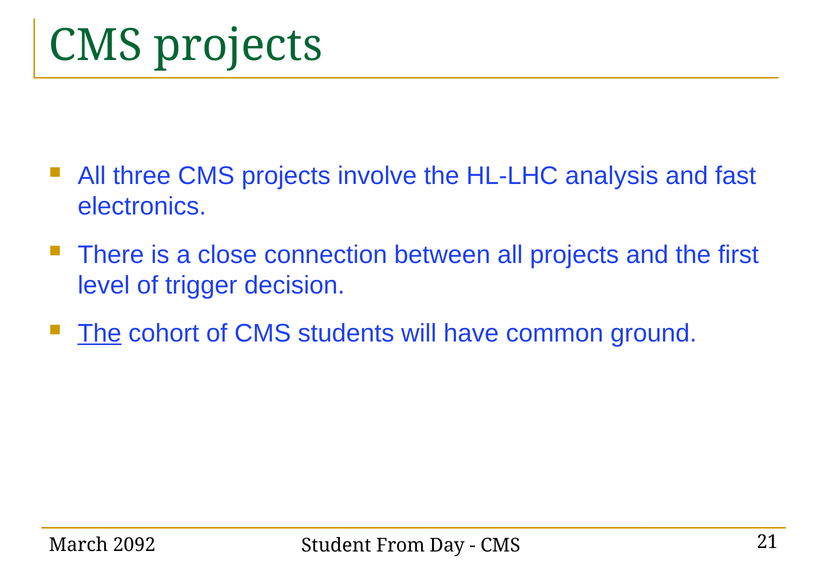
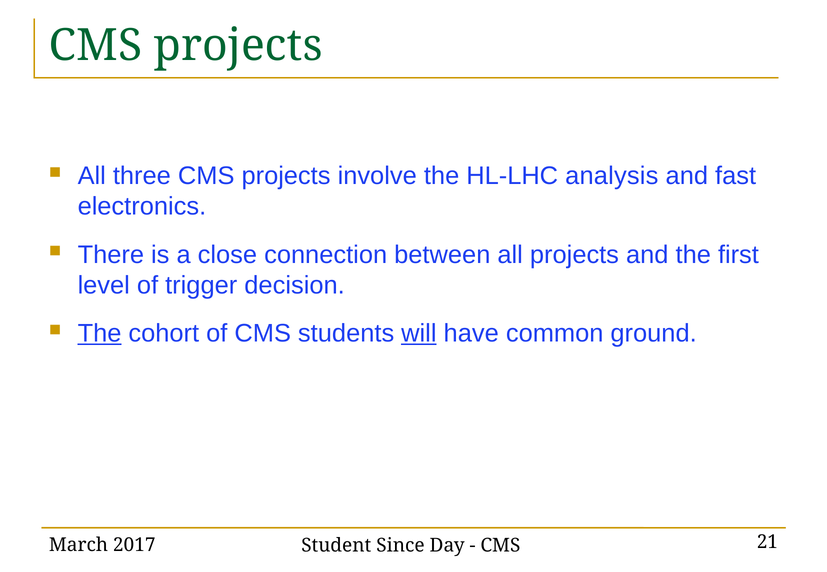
will underline: none -> present
2092: 2092 -> 2017
From: From -> Since
